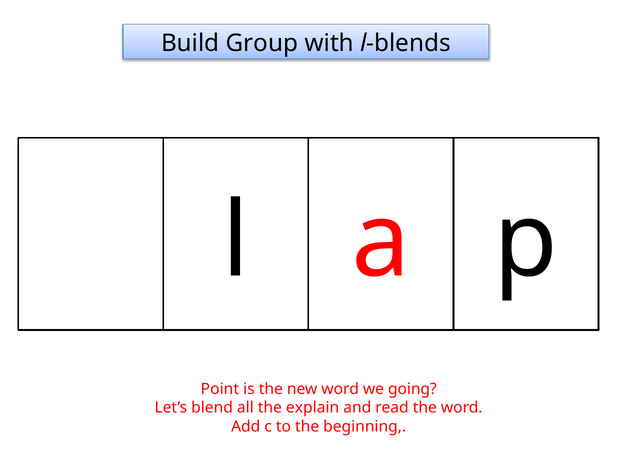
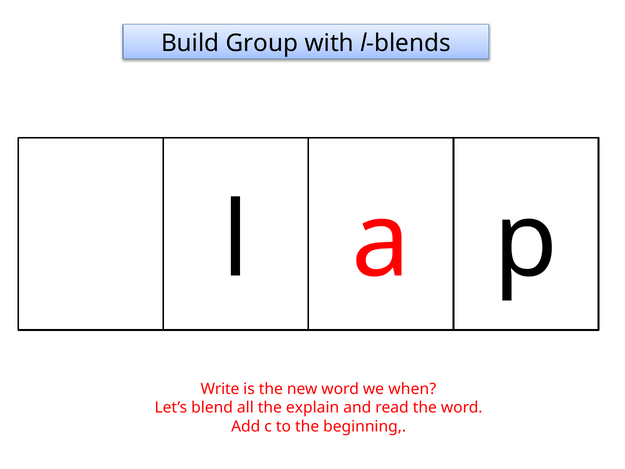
Point: Point -> Write
going: going -> when
